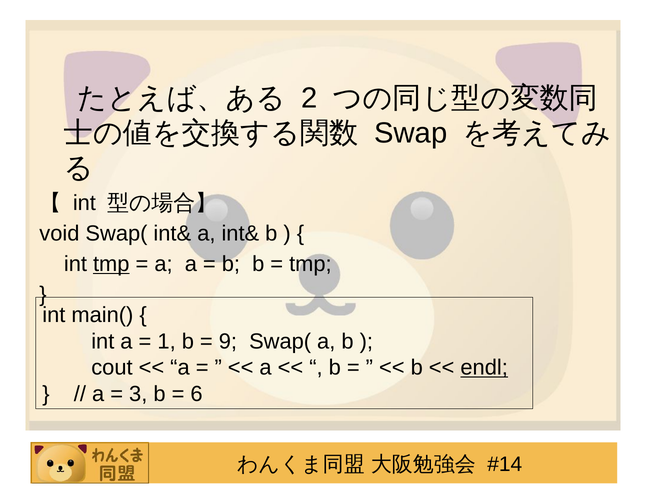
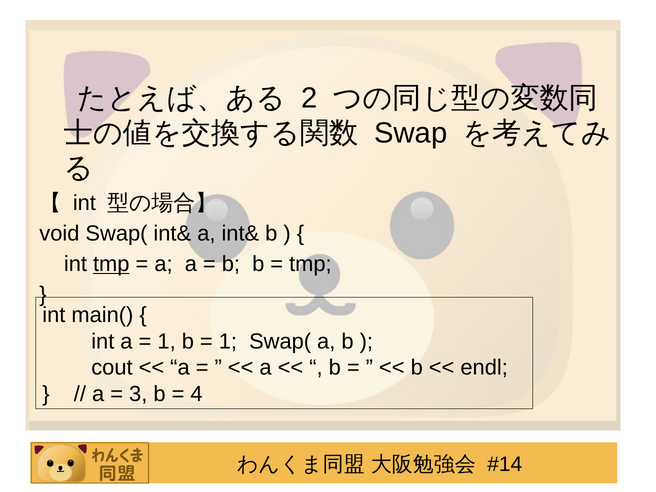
9 at (228, 341): 9 -> 1
endl underline: present -> none
6: 6 -> 4
